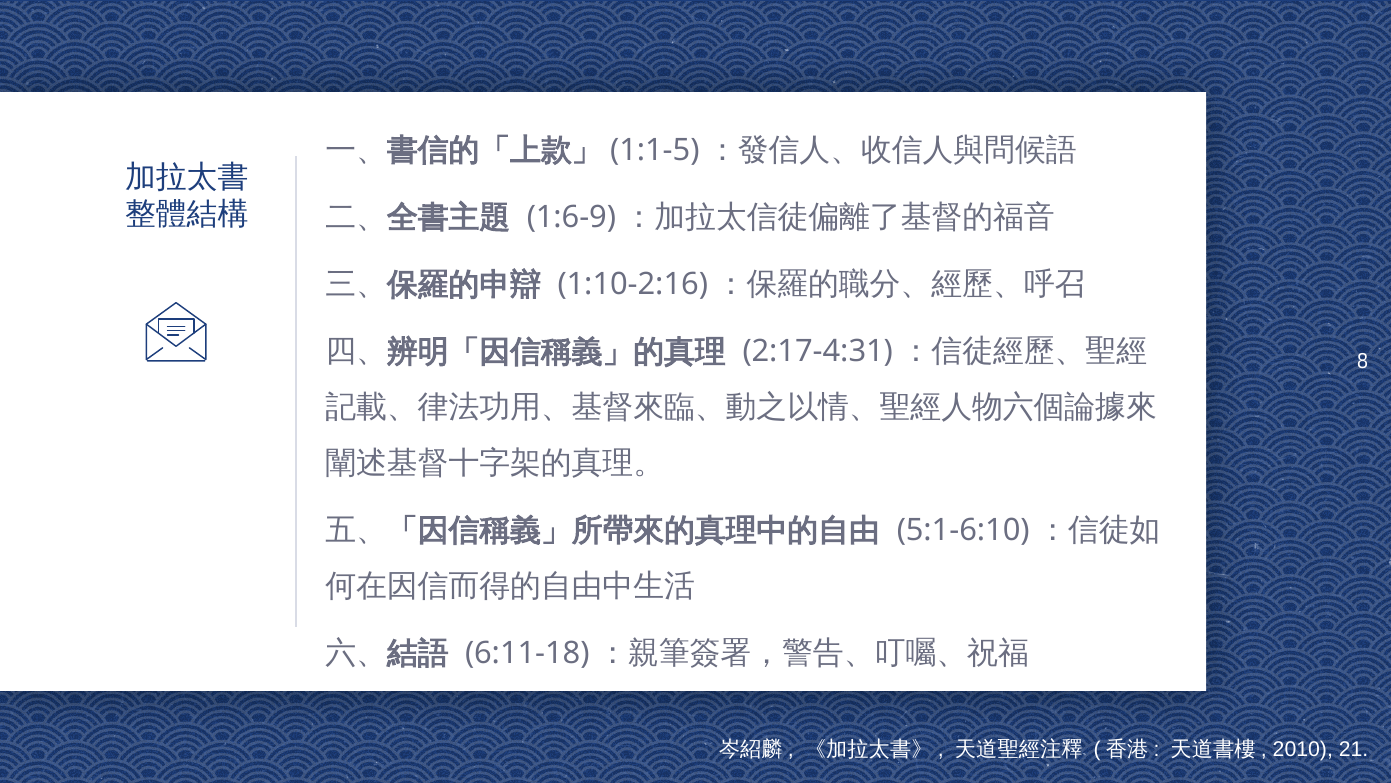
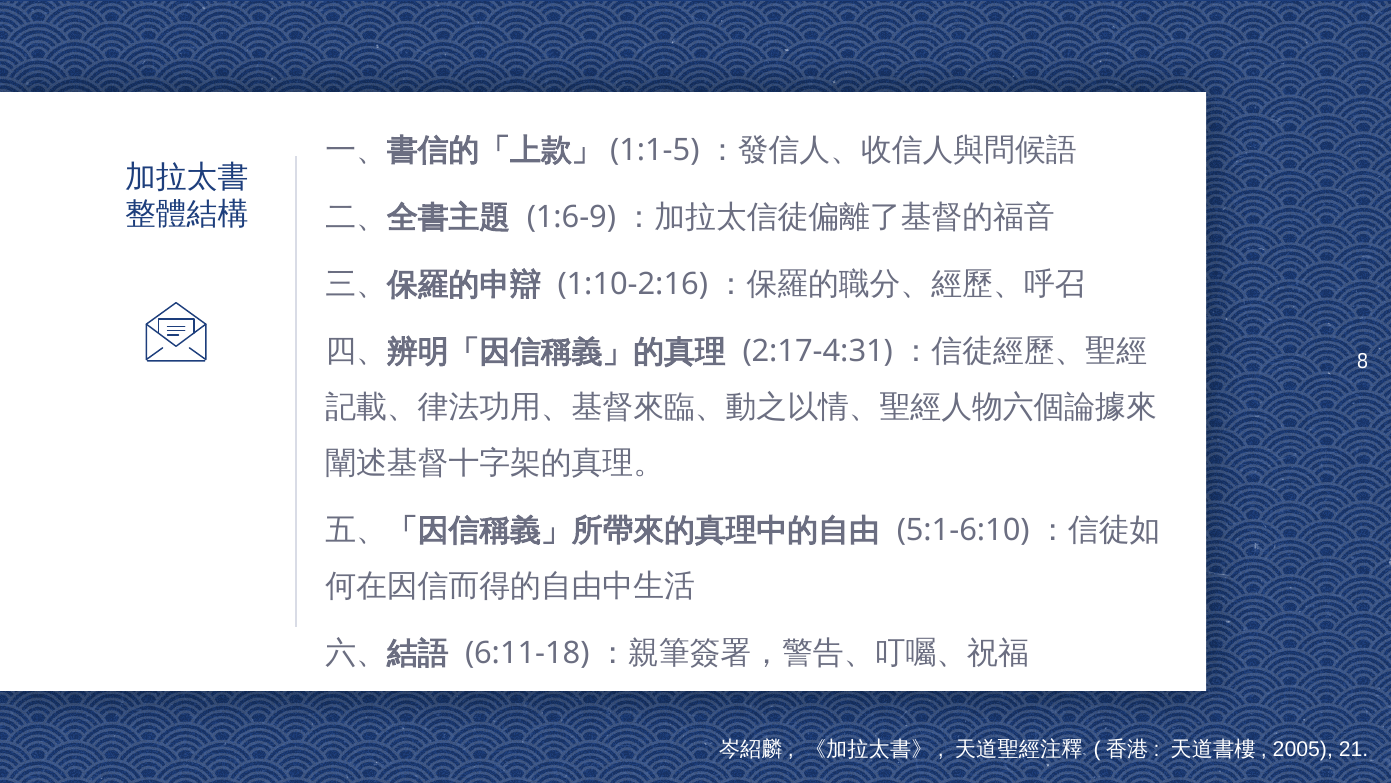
2010: 2010 -> 2005
